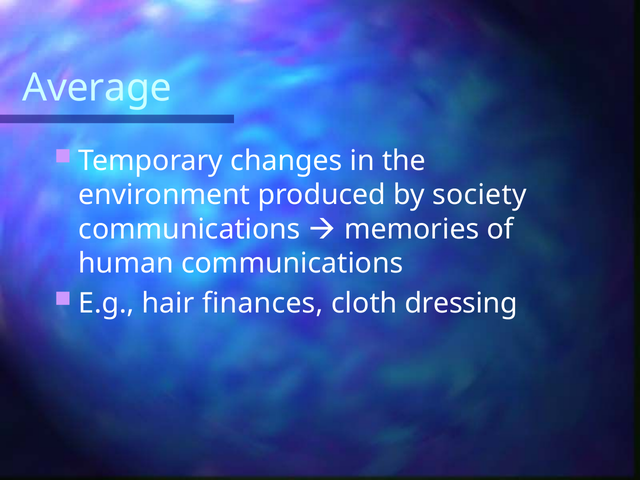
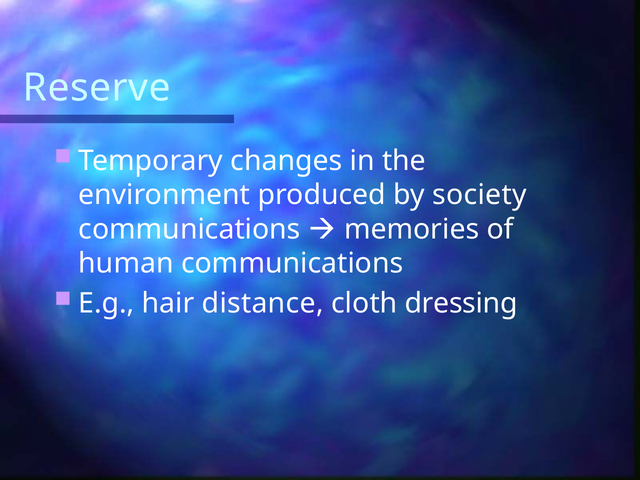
Average: Average -> Reserve
finances: finances -> distance
